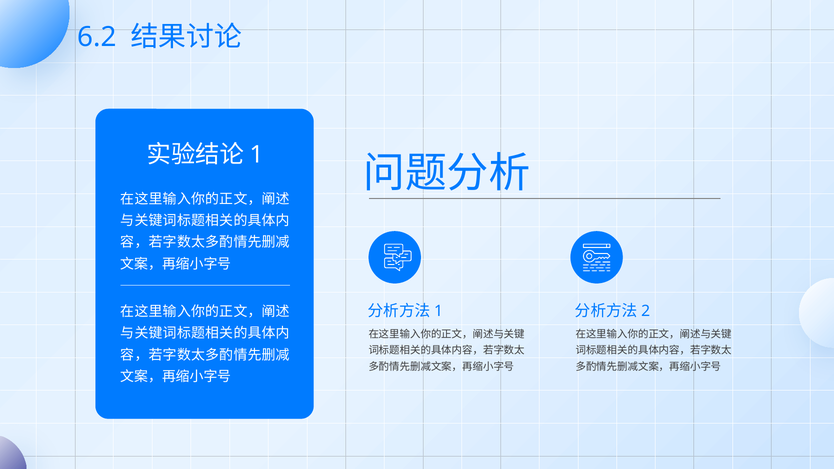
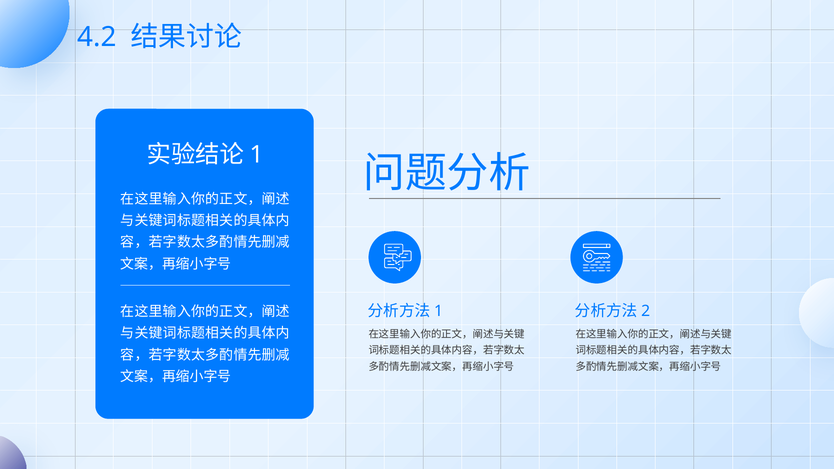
6.2: 6.2 -> 4.2
